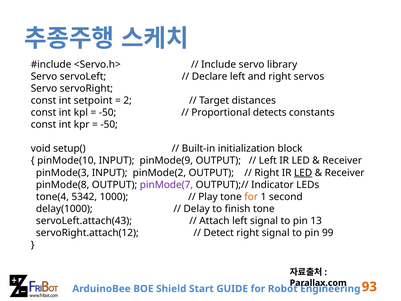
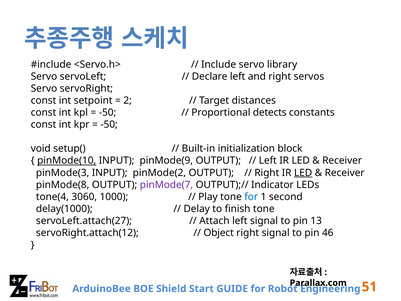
pinMode(10 underline: none -> present
5342: 5342 -> 3060
for at (251, 197) colour: orange -> blue
servoLeft.attach(43: servoLeft.attach(43 -> servoLeft.attach(27
Detect: Detect -> Object
99: 99 -> 46
93: 93 -> 51
